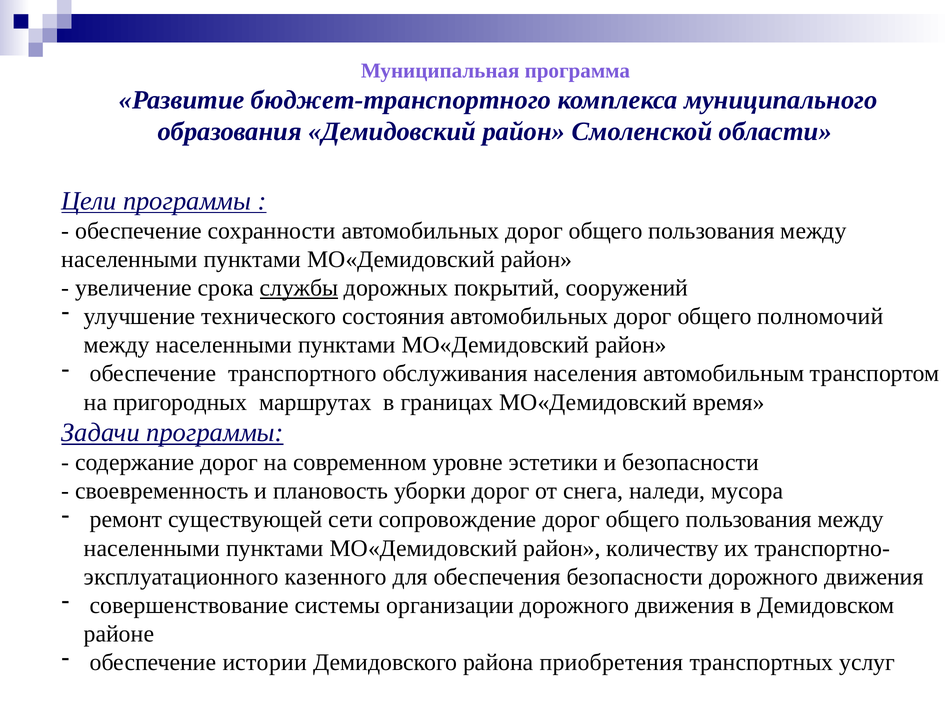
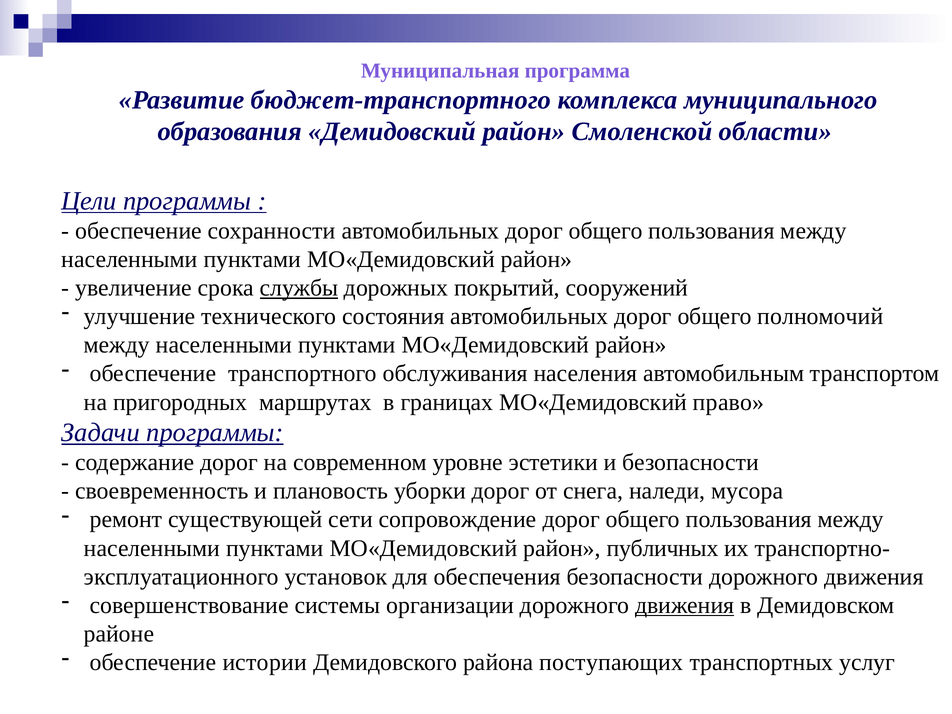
время: время -> право
количеству: количеству -> публичных
казенного: казенного -> установок
движения at (685, 605) underline: none -> present
приобретения: приобретения -> поступающих
